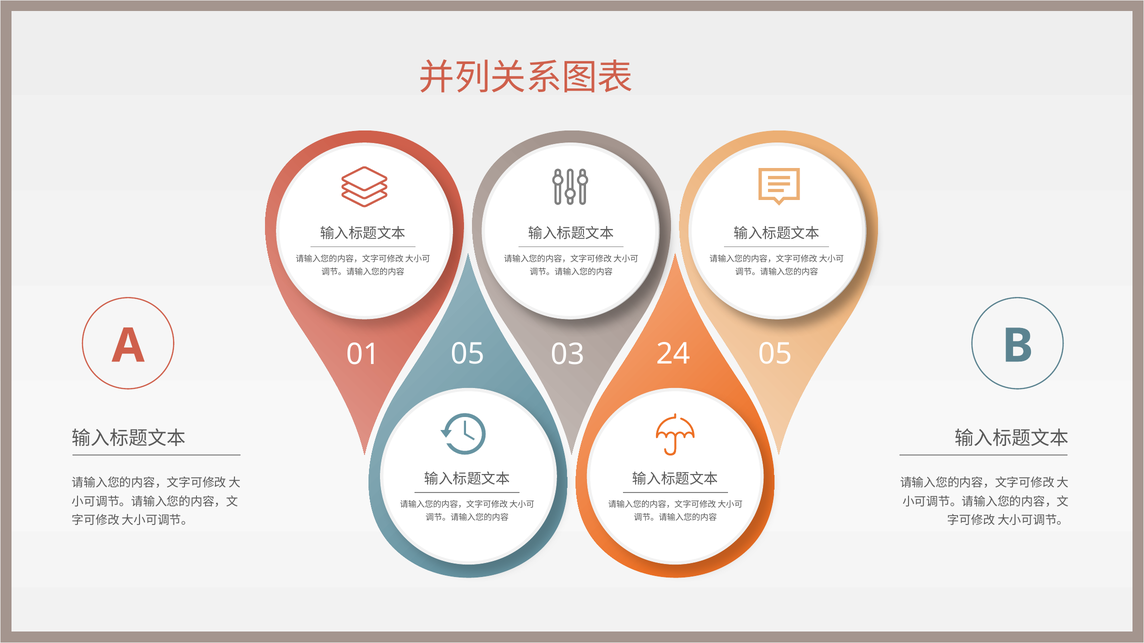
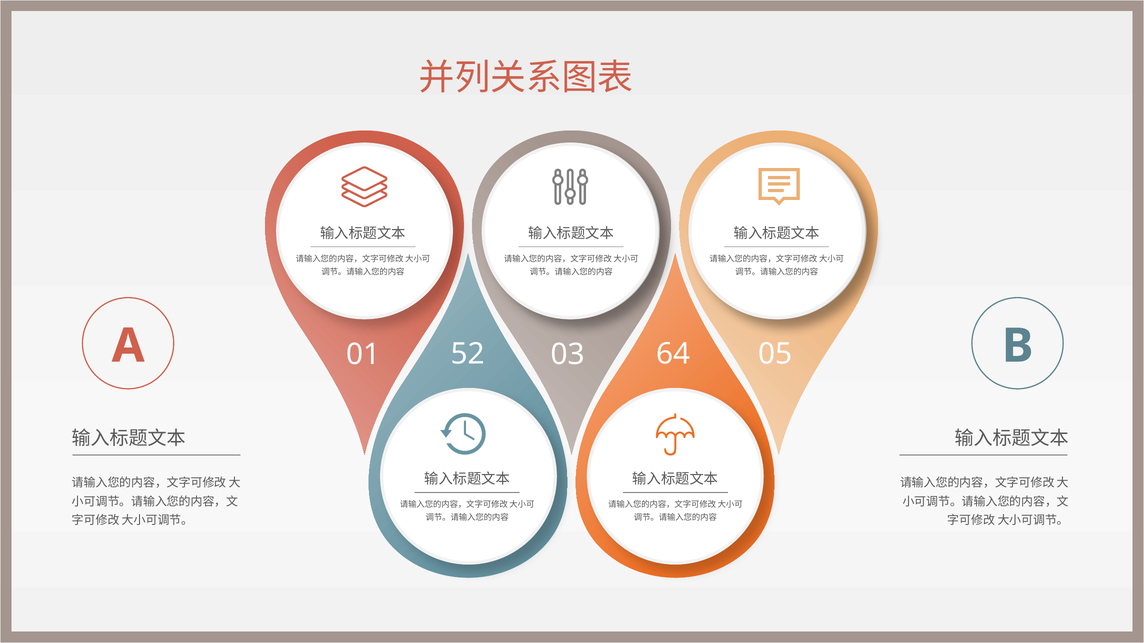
01 05: 05 -> 52
24: 24 -> 64
